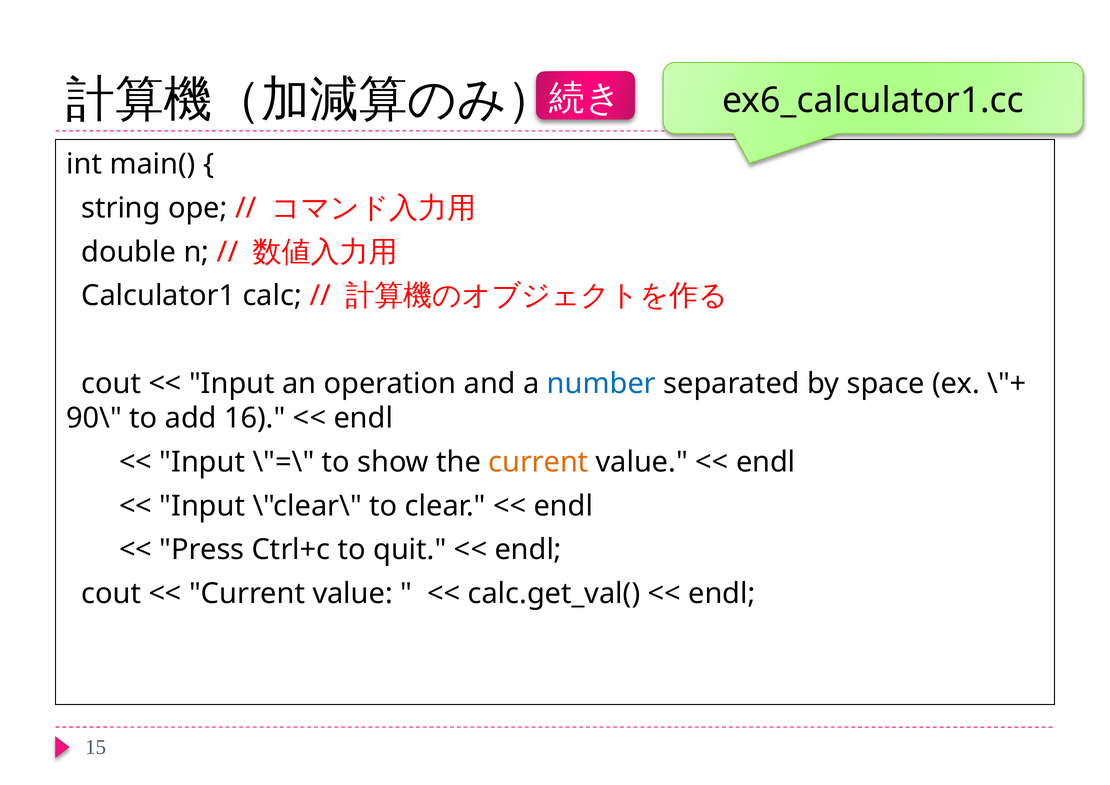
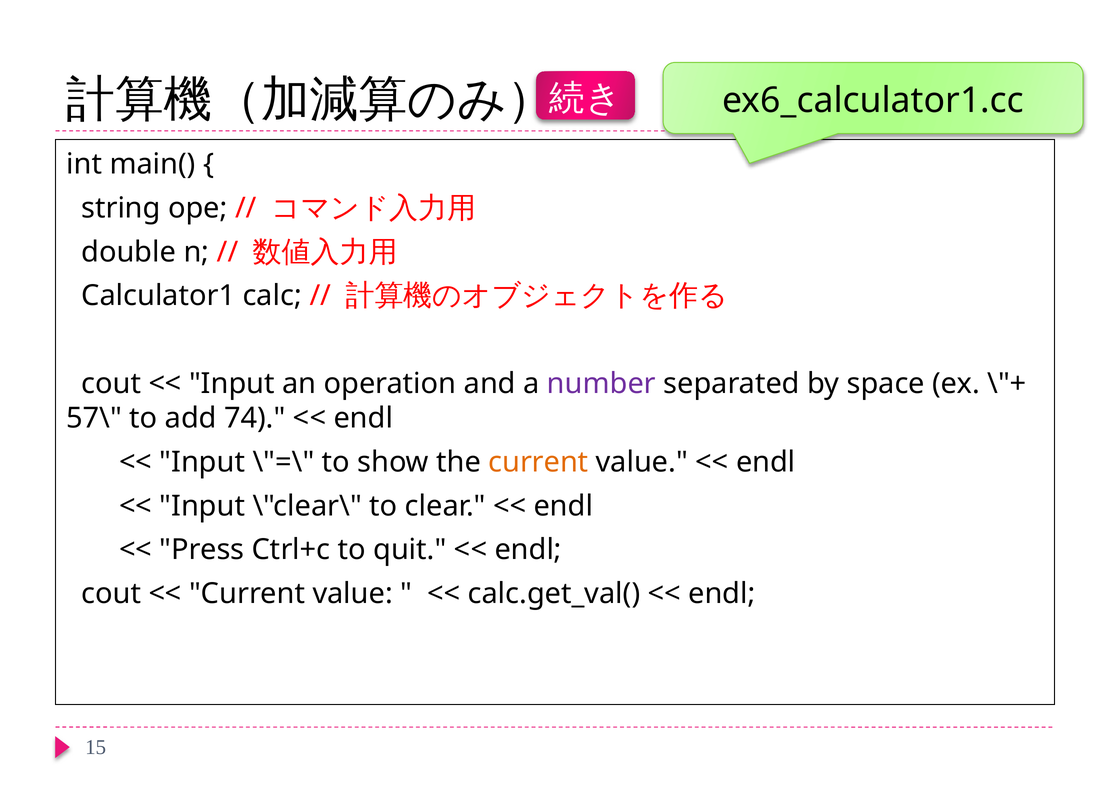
number colour: blue -> purple
90\: 90\ -> 57\
16: 16 -> 74
